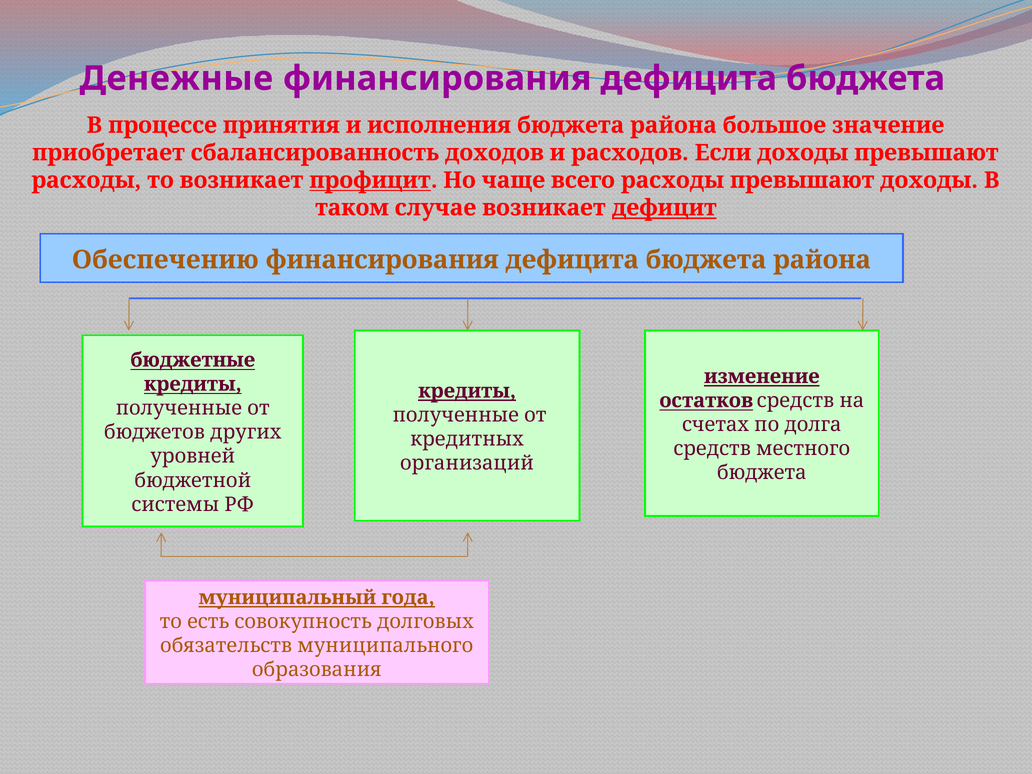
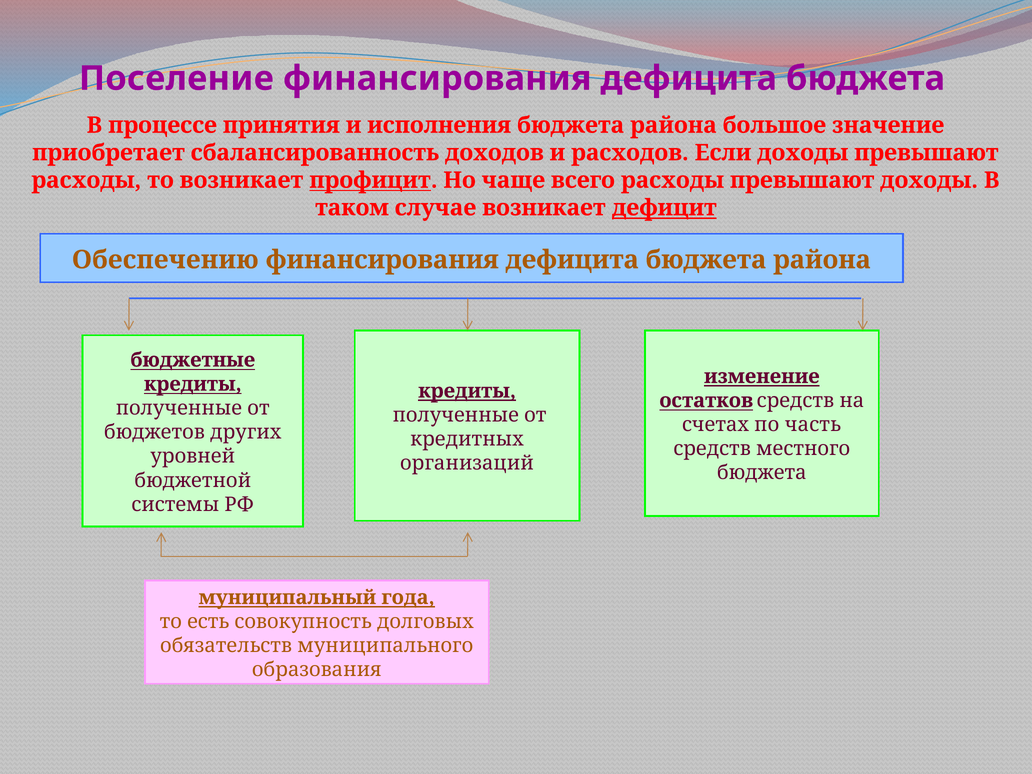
Денежные: Денежные -> Поселение
долга: долга -> часть
